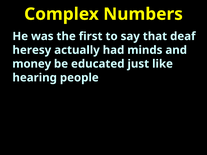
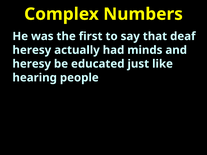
money at (32, 64): money -> heresy
